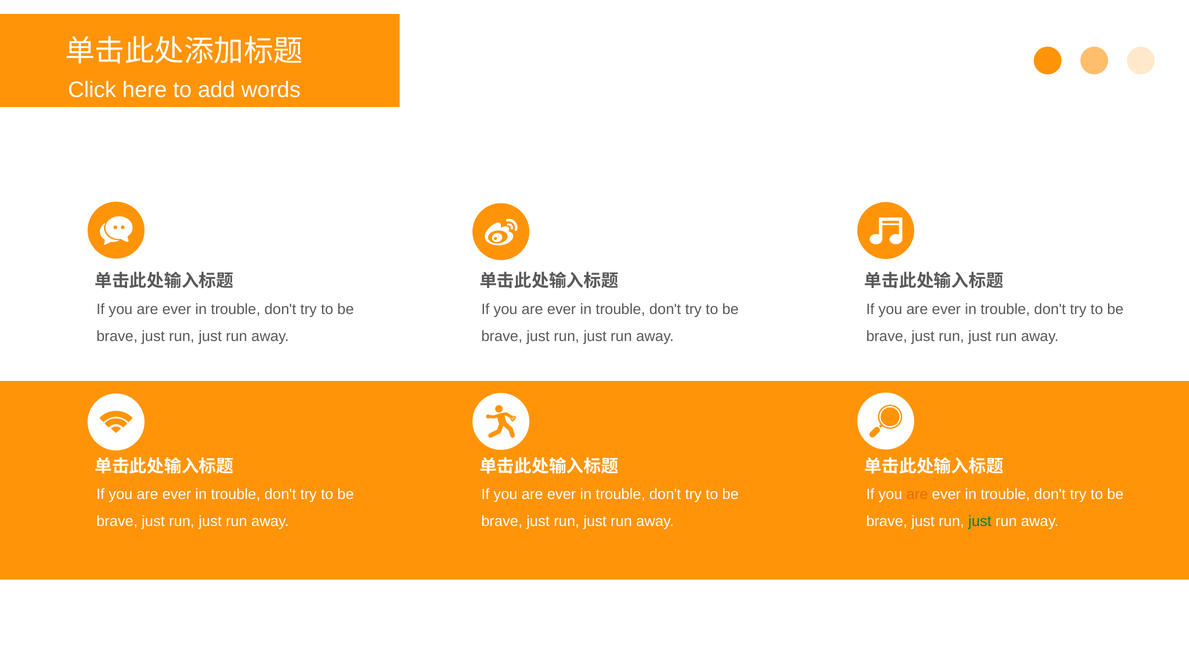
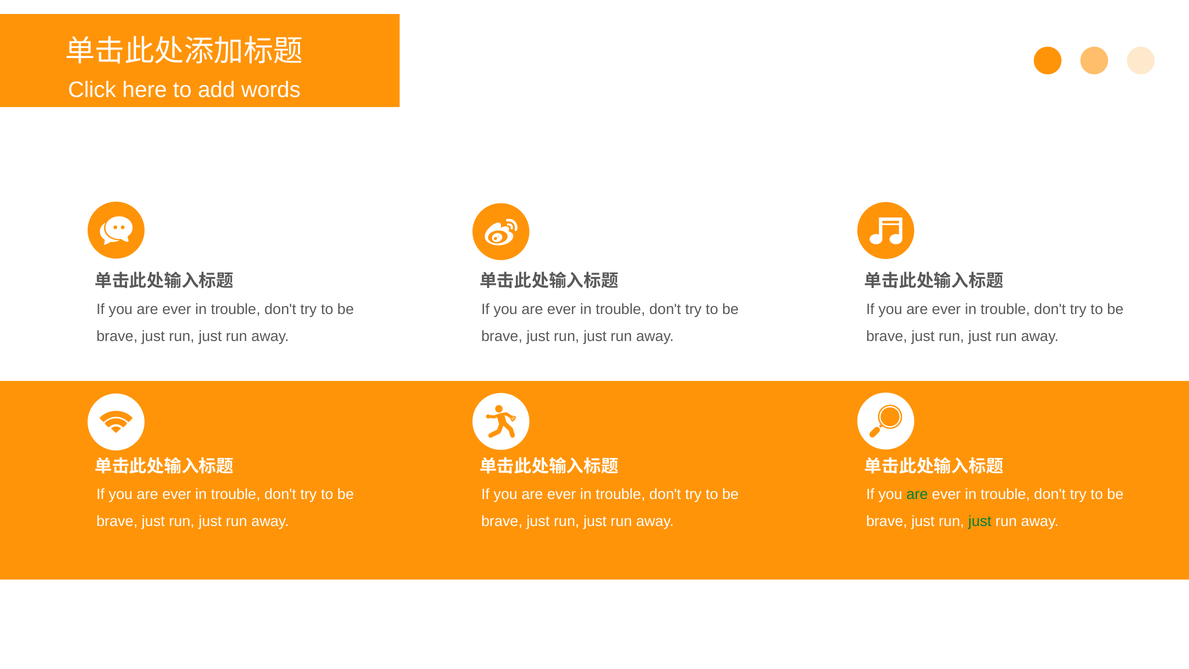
are at (917, 494) colour: orange -> green
